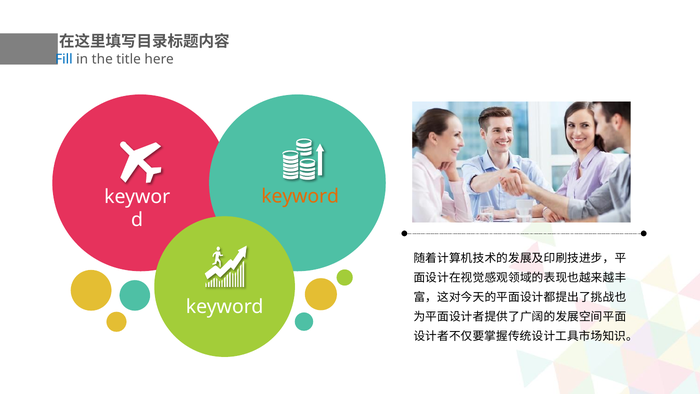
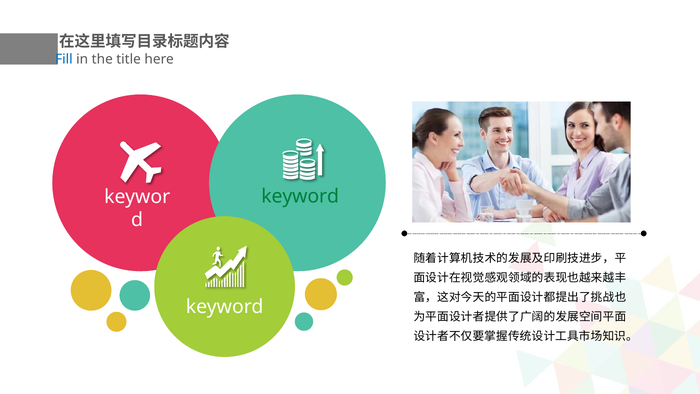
keyword at (300, 196) colour: orange -> green
